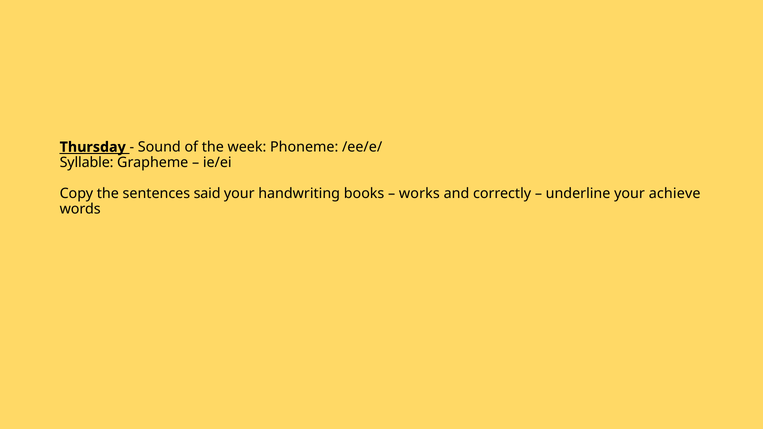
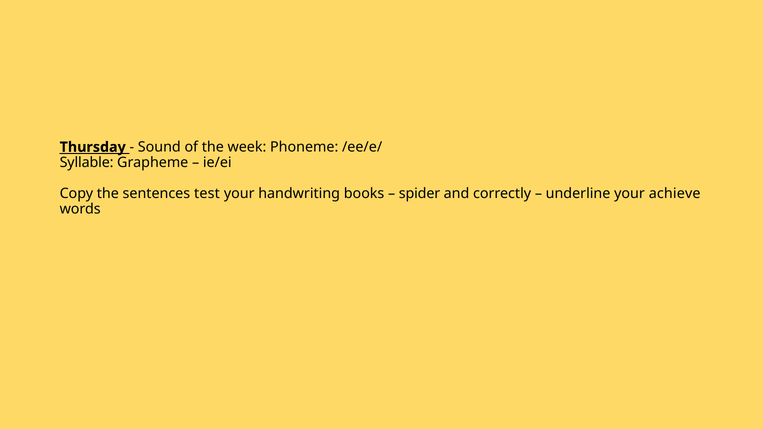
said: said -> test
works: works -> spider
